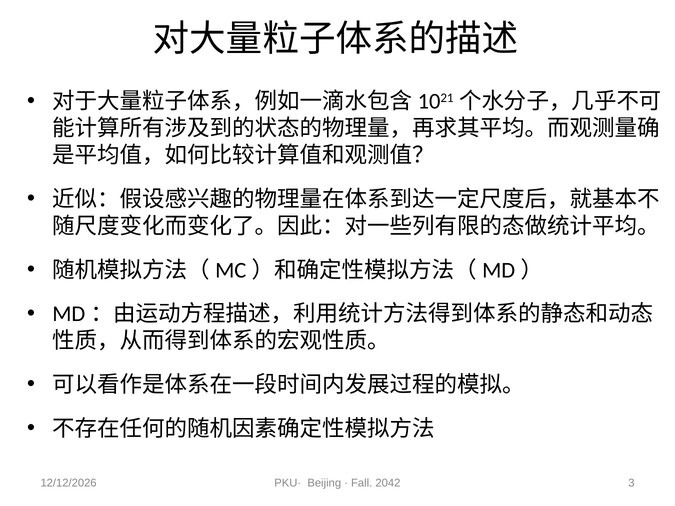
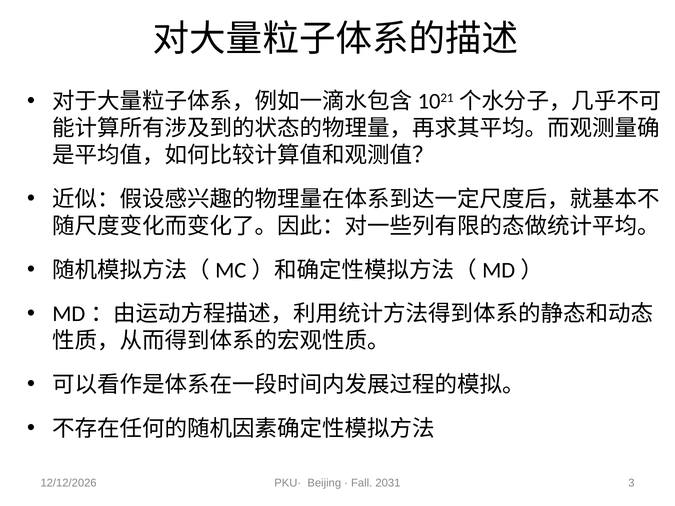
2042: 2042 -> 2031
